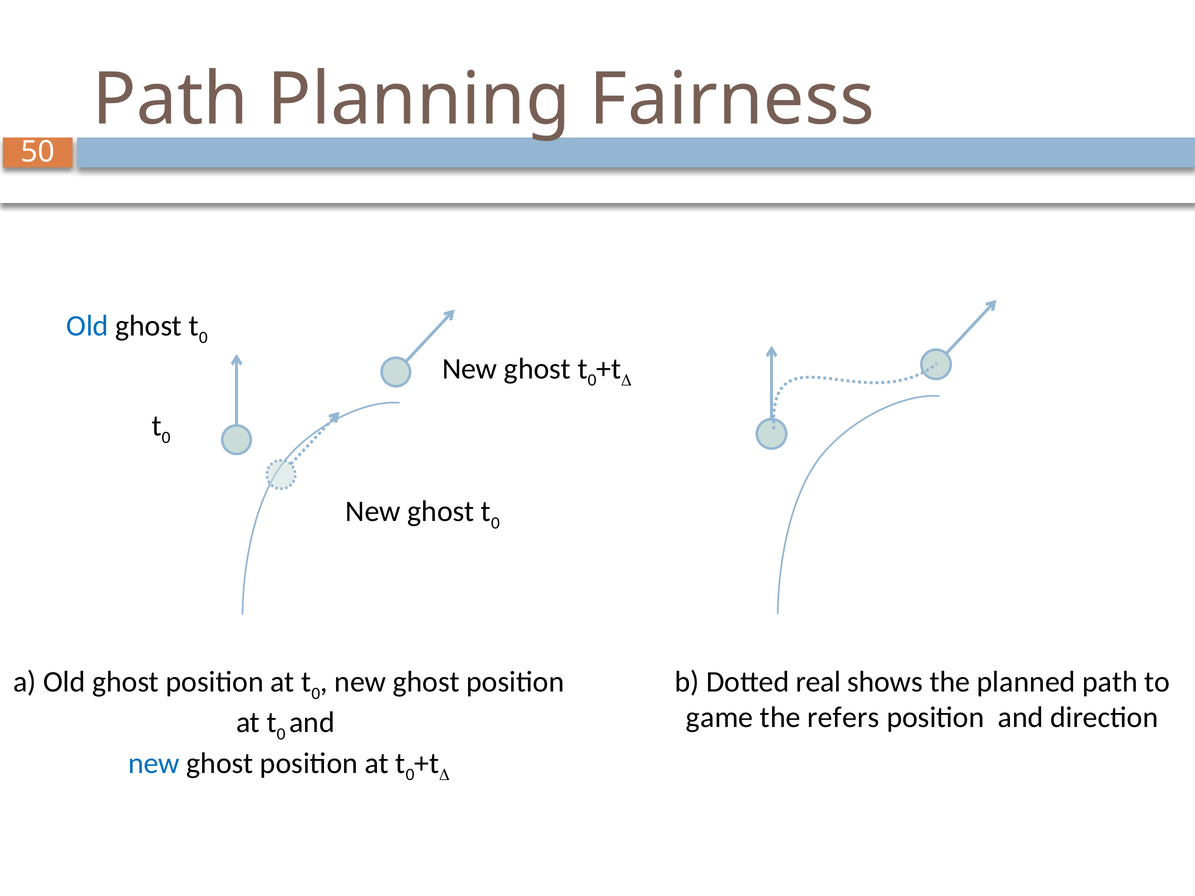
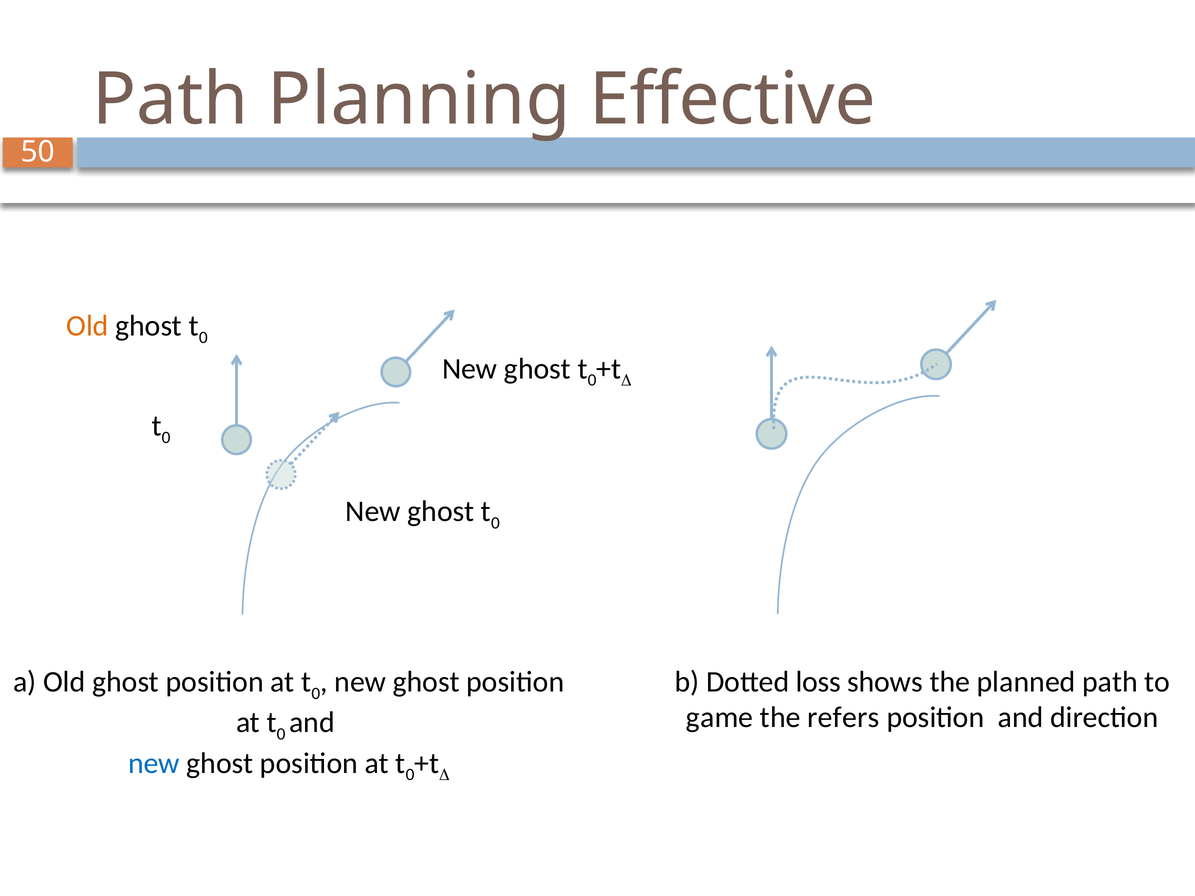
Fairness: Fairness -> Effective
Old at (87, 326) colour: blue -> orange
real: real -> loss
